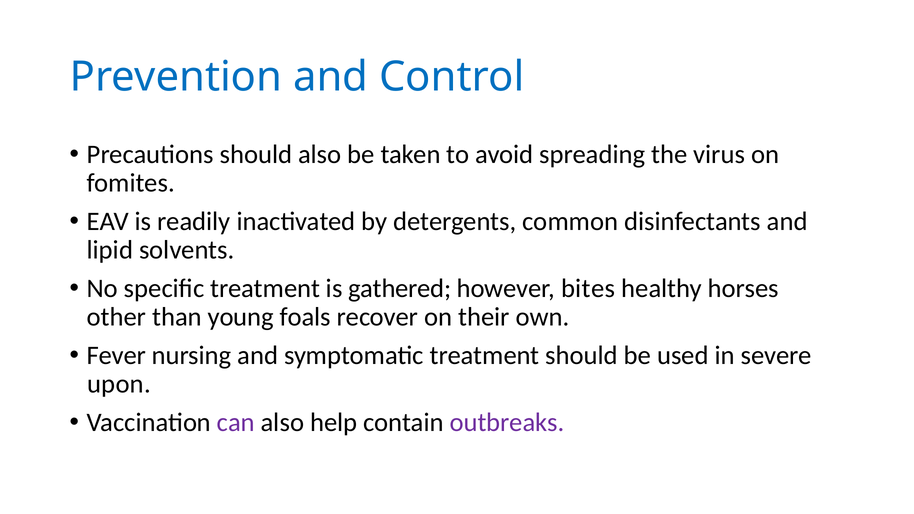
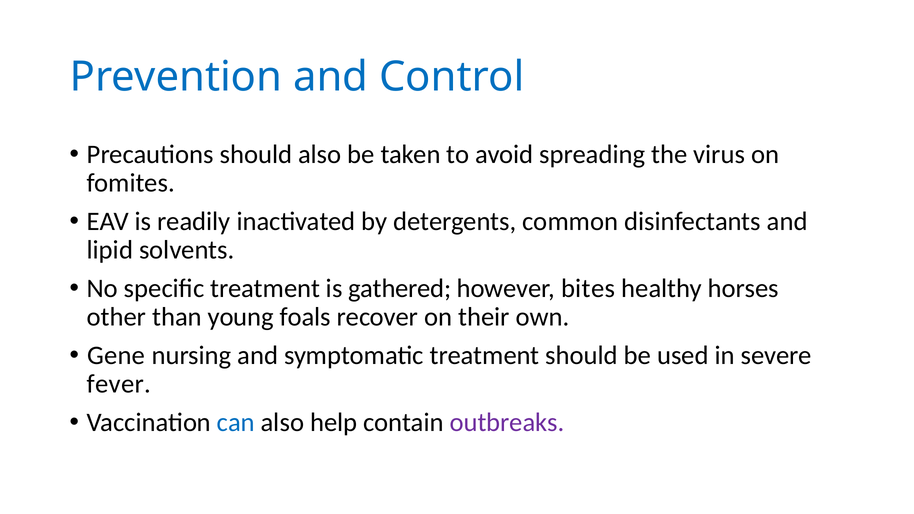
Fever: Fever -> Gene
upon: upon -> fever
can colour: purple -> blue
